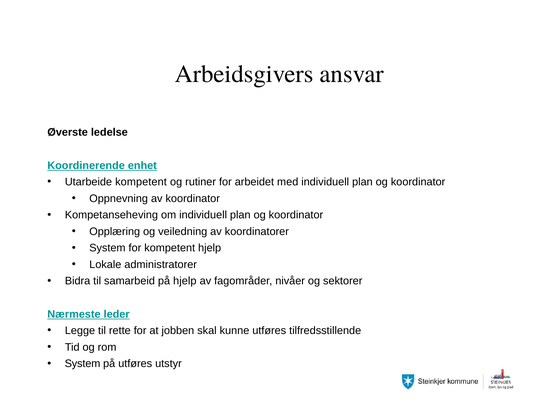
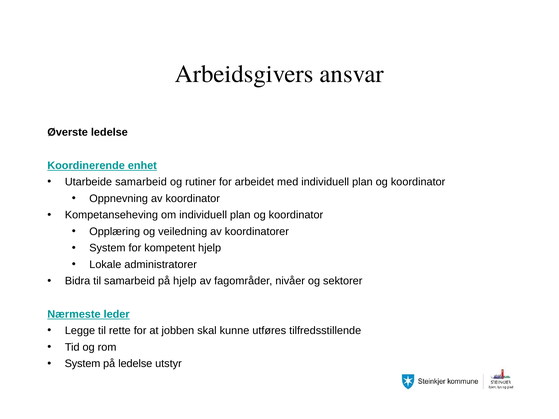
Utarbeide kompetent: kompetent -> samarbeid
på utføres: utføres -> ledelse
